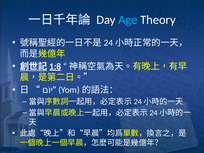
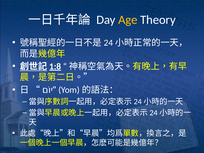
Age colour: light blue -> yellow
